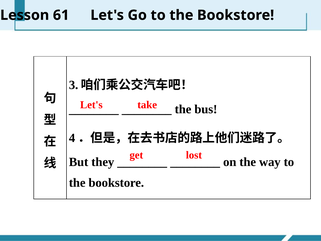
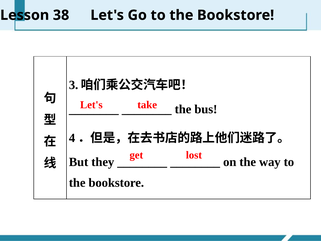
61: 61 -> 38
